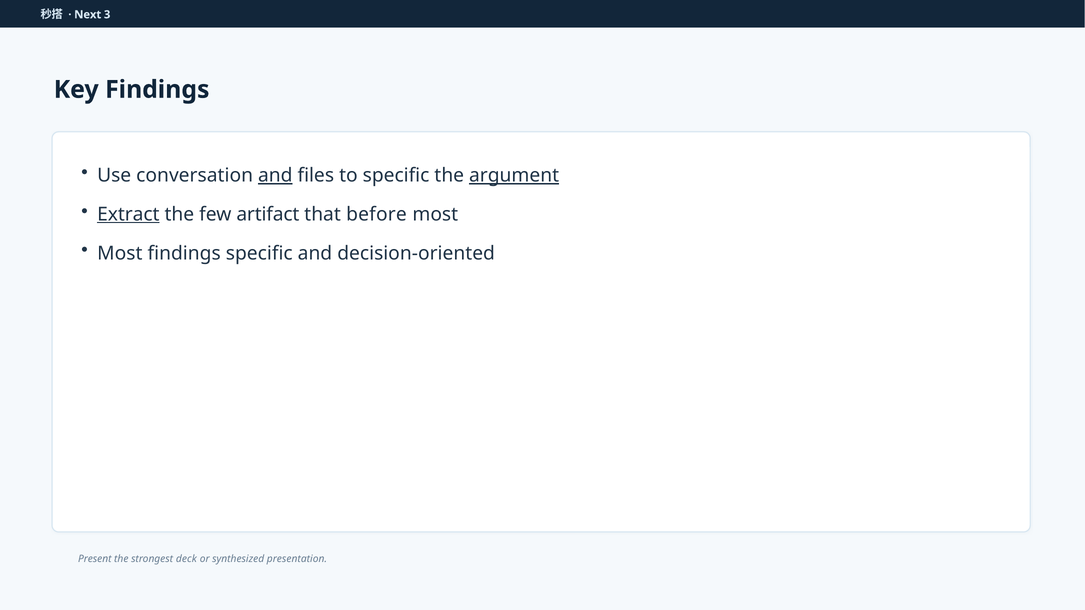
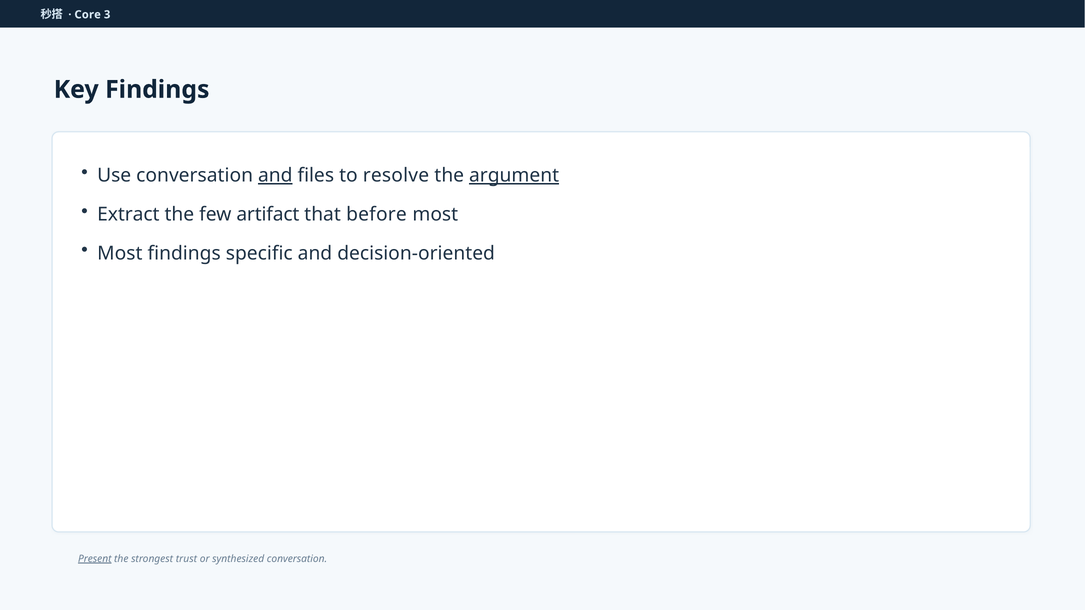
Next: Next -> Core
to specific: specific -> resolve
Extract underline: present -> none
Present underline: none -> present
deck: deck -> trust
synthesized presentation: presentation -> conversation
